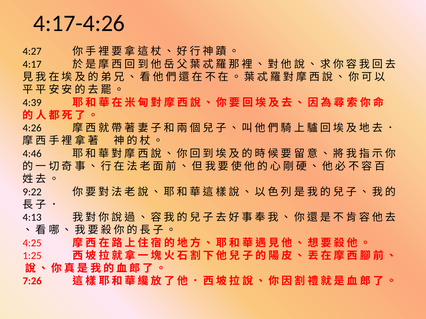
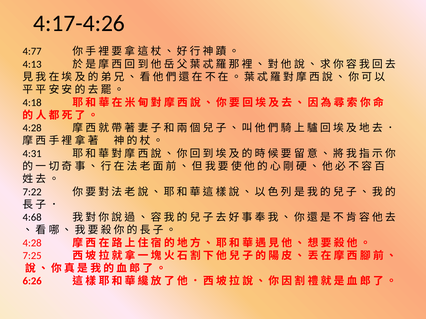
4:27: 4:27 -> 4:77
4:17: 4:17 -> 4:13
4:39: 4:39 -> 4:18
4:26 at (32, 128): 4:26 -> 4:28
4:46: 4:46 -> 4:31
9:22: 9:22 -> 7:22
4:13: 4:13 -> 4:68
4:25 at (32, 243): 4:25 -> 4:28
1:25: 1:25 -> 7:25
7:26: 7:26 -> 6:26
